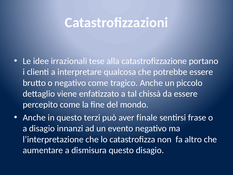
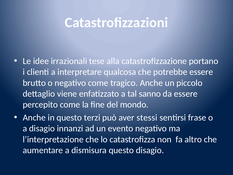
chissà: chissà -> sanno
finale: finale -> stessi
